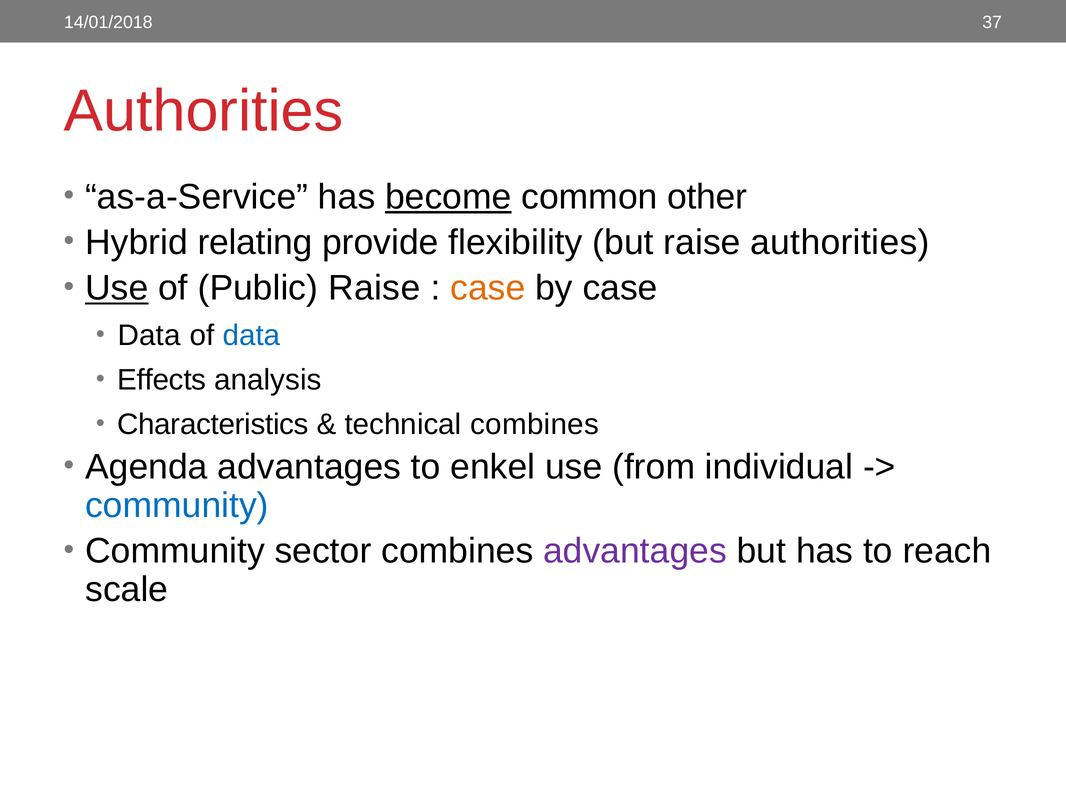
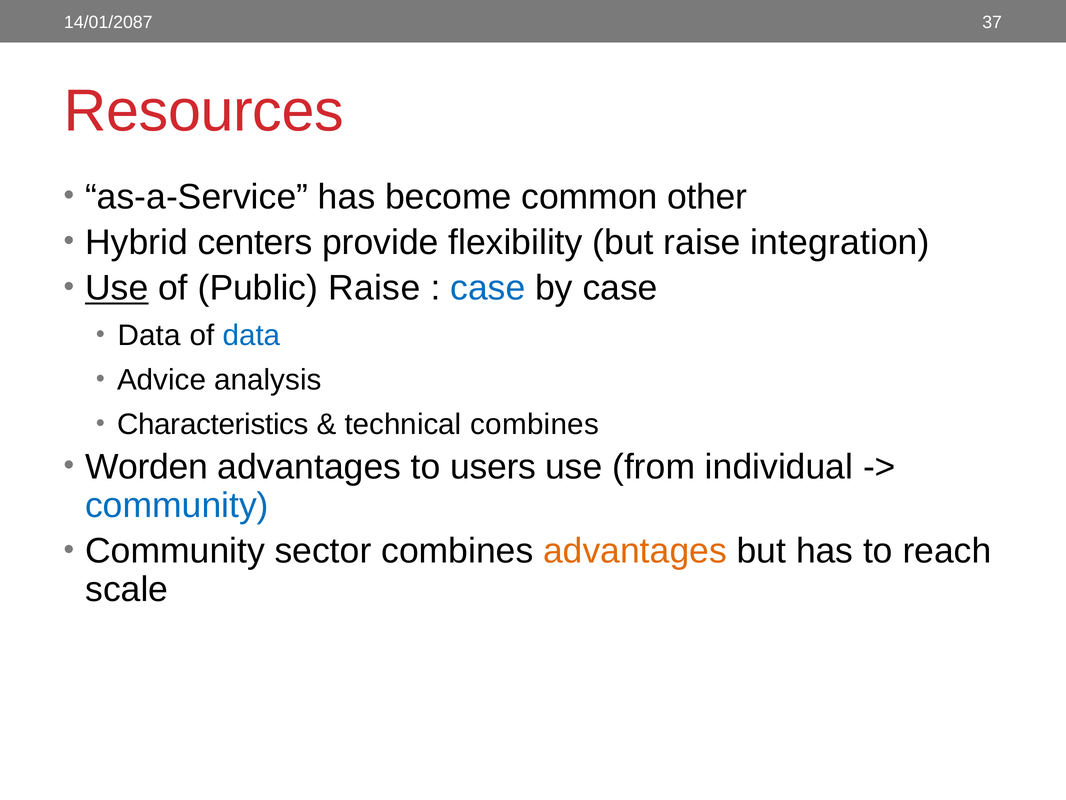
14/01/2018: 14/01/2018 -> 14/01/2087
Authorities at (204, 111): Authorities -> Resources
become underline: present -> none
relating: relating -> centers
raise authorities: authorities -> integration
case at (488, 288) colour: orange -> blue
Effects: Effects -> Advice
Agenda: Agenda -> Worden
enkel: enkel -> users
advantages at (635, 551) colour: purple -> orange
